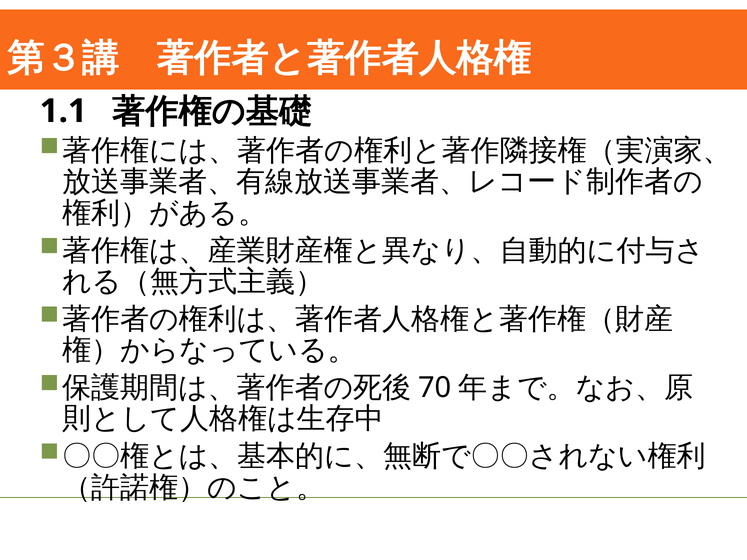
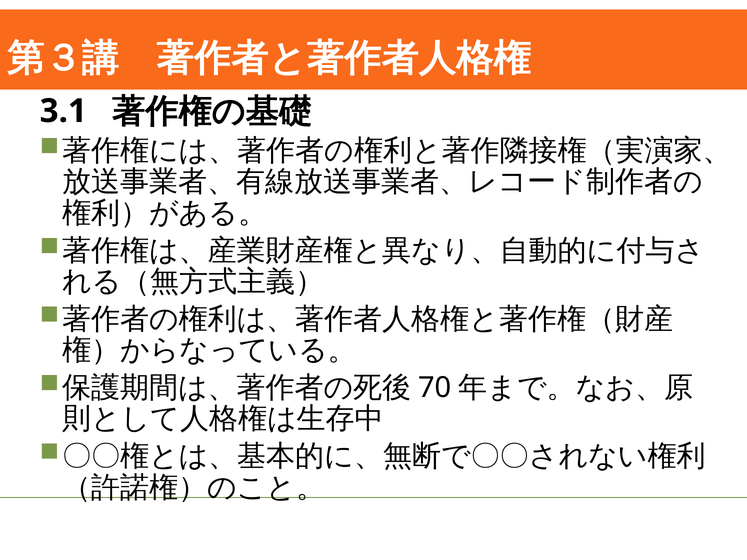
1.1: 1.1 -> 3.1
